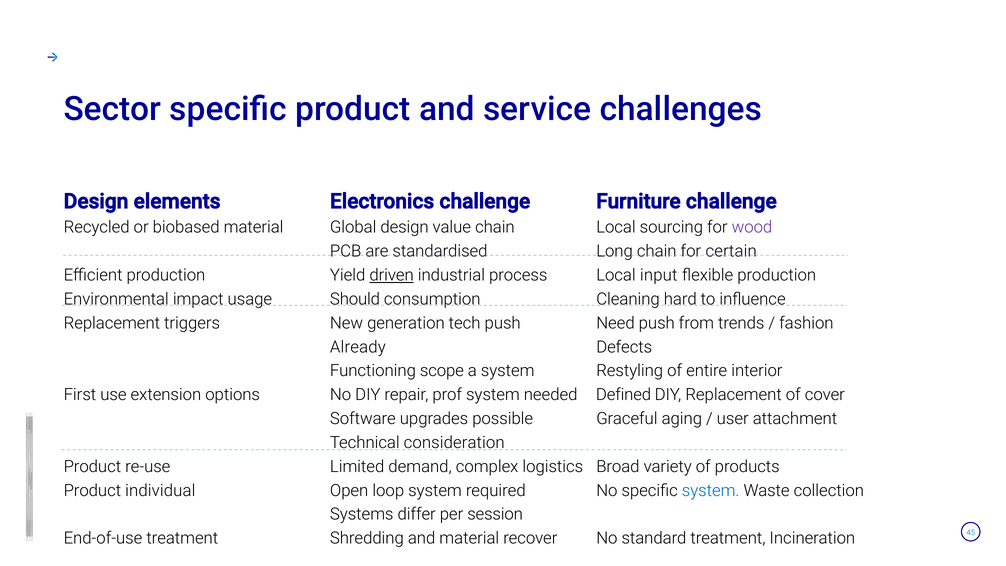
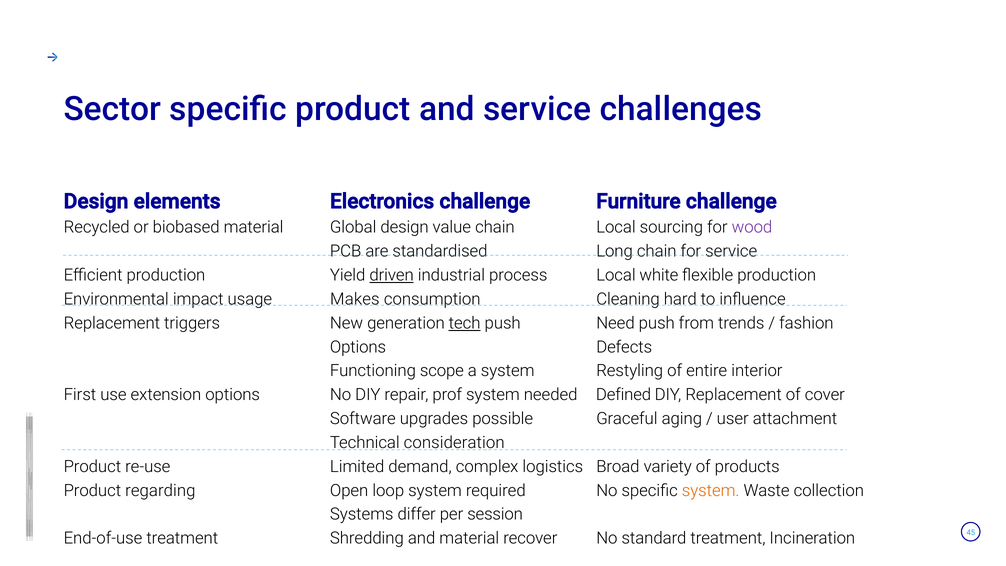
for certain: certain -> service
input: input -> white
Should: Should -> Makes
tech underline: none -> present
Already at (358, 347): Already -> Options
individual: individual -> regarding
system at (711, 490) colour: blue -> orange
